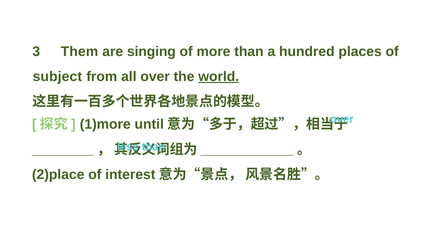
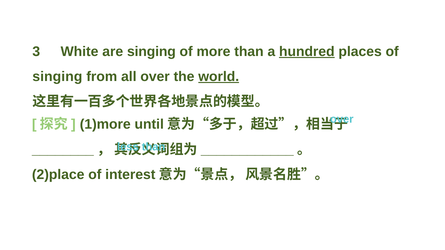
Them: Them -> White
hundred underline: none -> present
subject at (57, 77): subject -> singing
